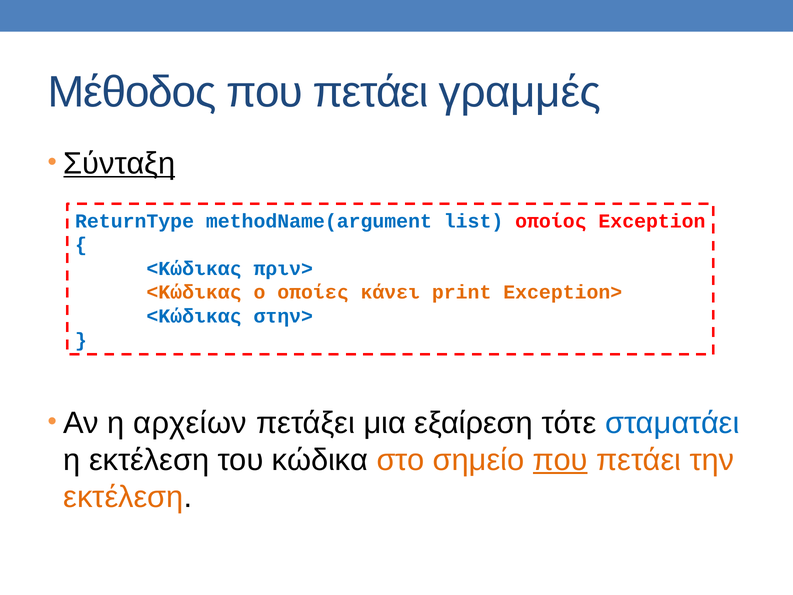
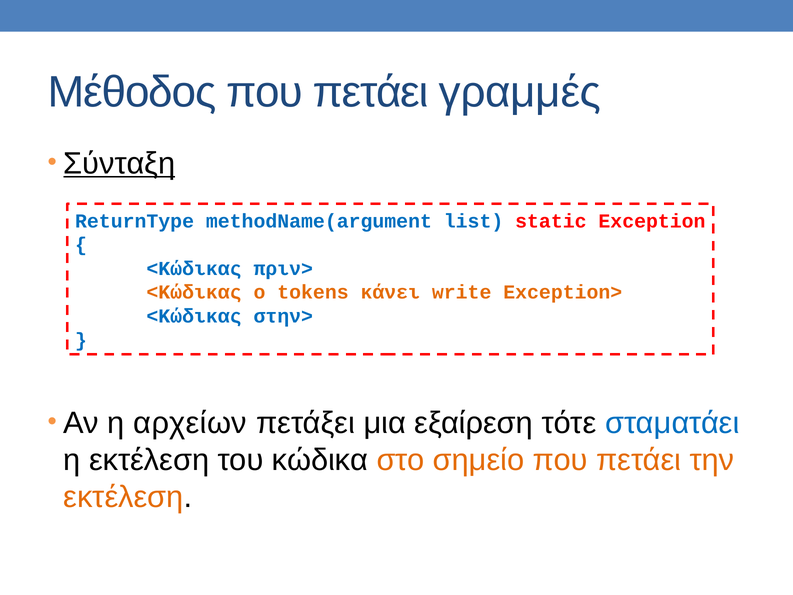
οποίος: οποίος -> static
οποίες: οποίες -> tokens
print: print -> write
που at (560, 460) underline: present -> none
